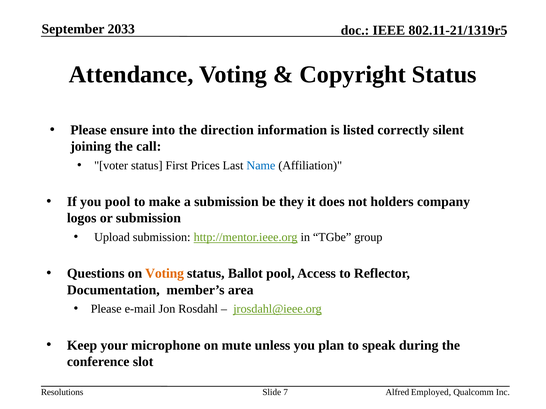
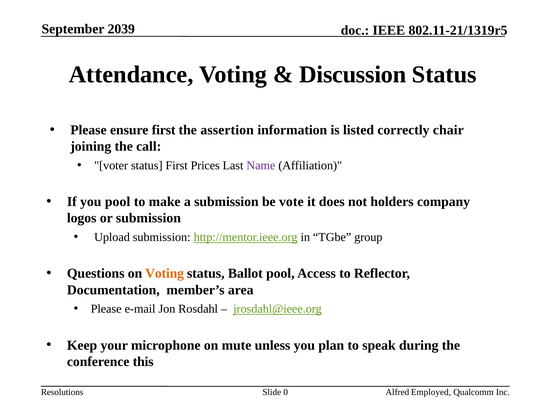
2033: 2033 -> 2039
Copyright: Copyright -> Discussion
ensure into: into -> first
direction: direction -> assertion
silent: silent -> chair
Name colour: blue -> purple
they: they -> vote
slot: slot -> this
7: 7 -> 0
